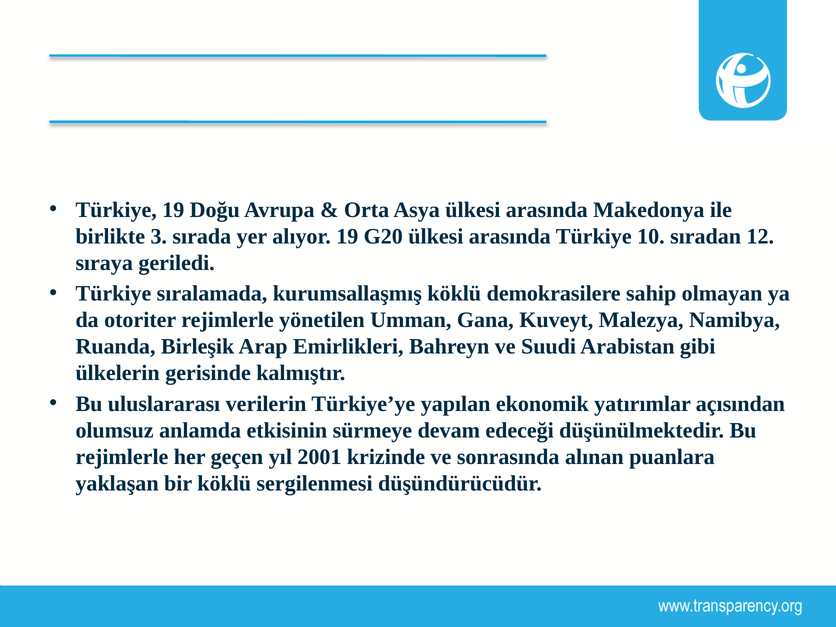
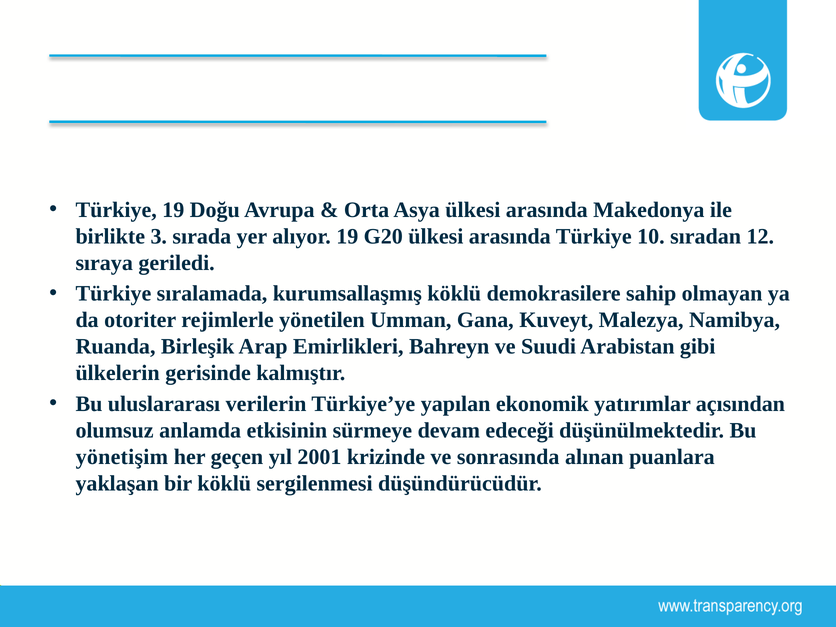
rejimlerle at (122, 457): rejimlerle -> yönetişim
